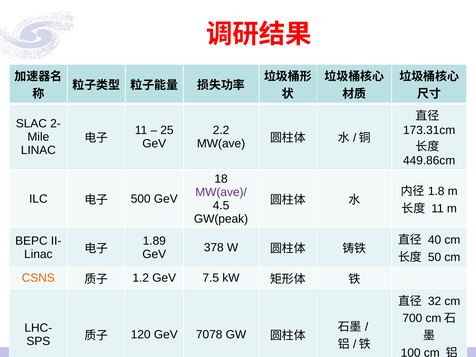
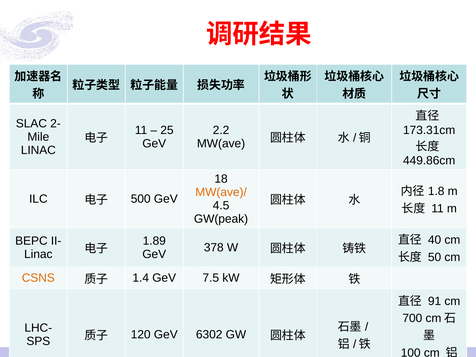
MW(ave)/ colour: purple -> orange
1.2: 1.2 -> 1.4
32: 32 -> 91
7078: 7078 -> 6302
